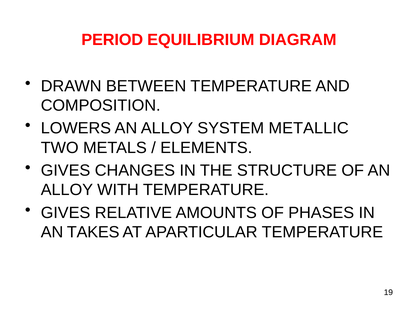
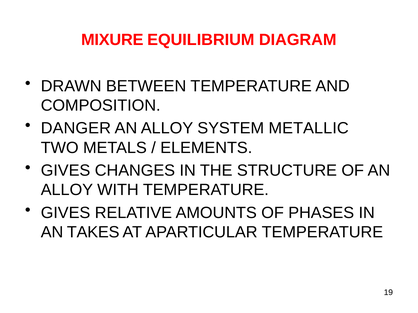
PERIOD: PERIOD -> MIXURE
LOWERS: LOWERS -> DANGER
